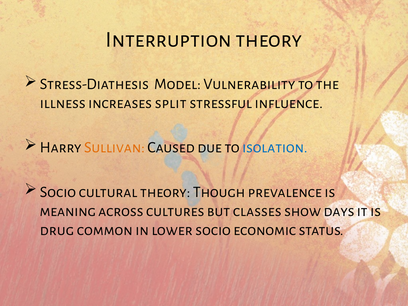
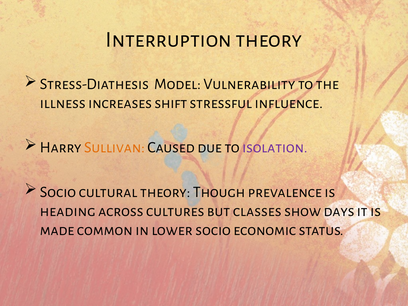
split: split -> shift
isolation colour: blue -> purple
meaning: meaning -> heading
drug: drug -> made
